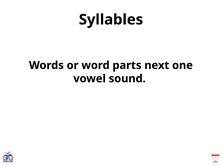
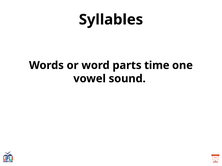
next: next -> time
